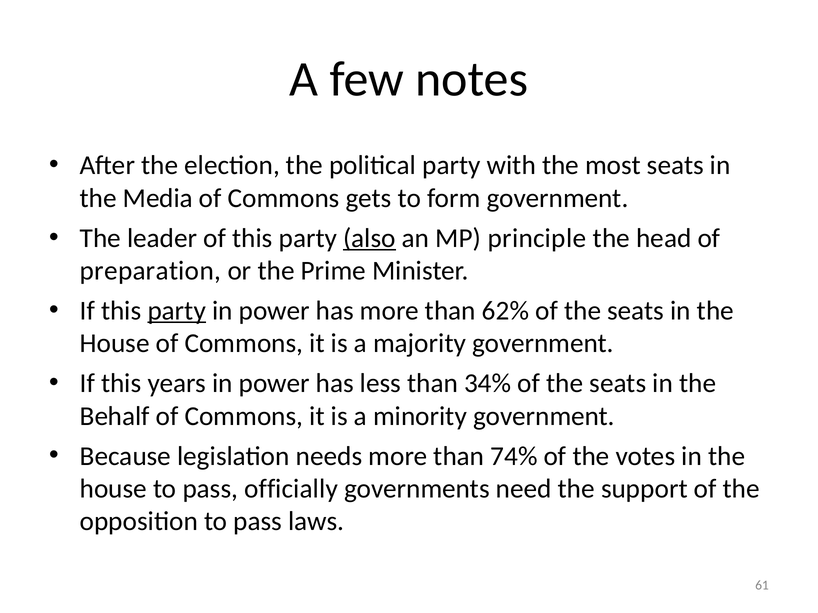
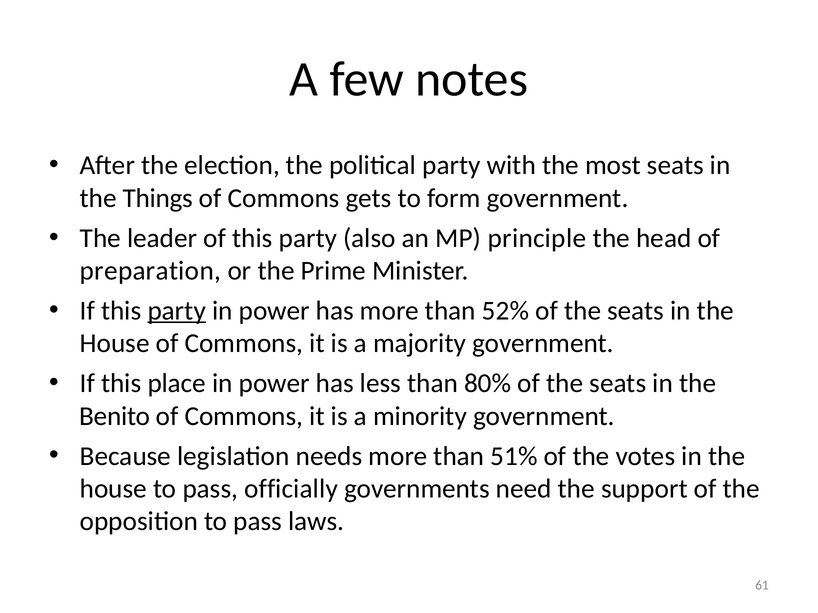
Media: Media -> Things
also underline: present -> none
62%: 62% -> 52%
years: years -> place
34%: 34% -> 80%
Behalf: Behalf -> Benito
74%: 74% -> 51%
